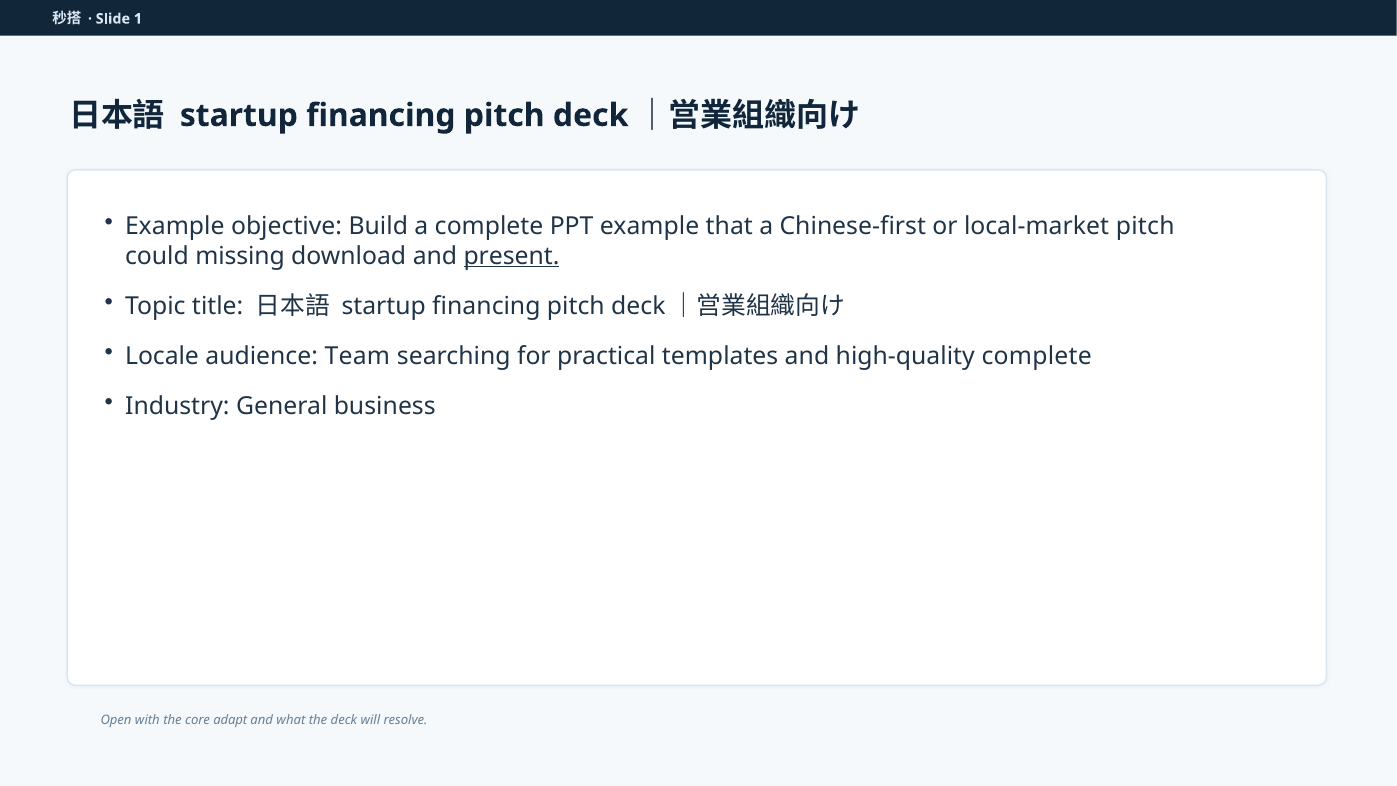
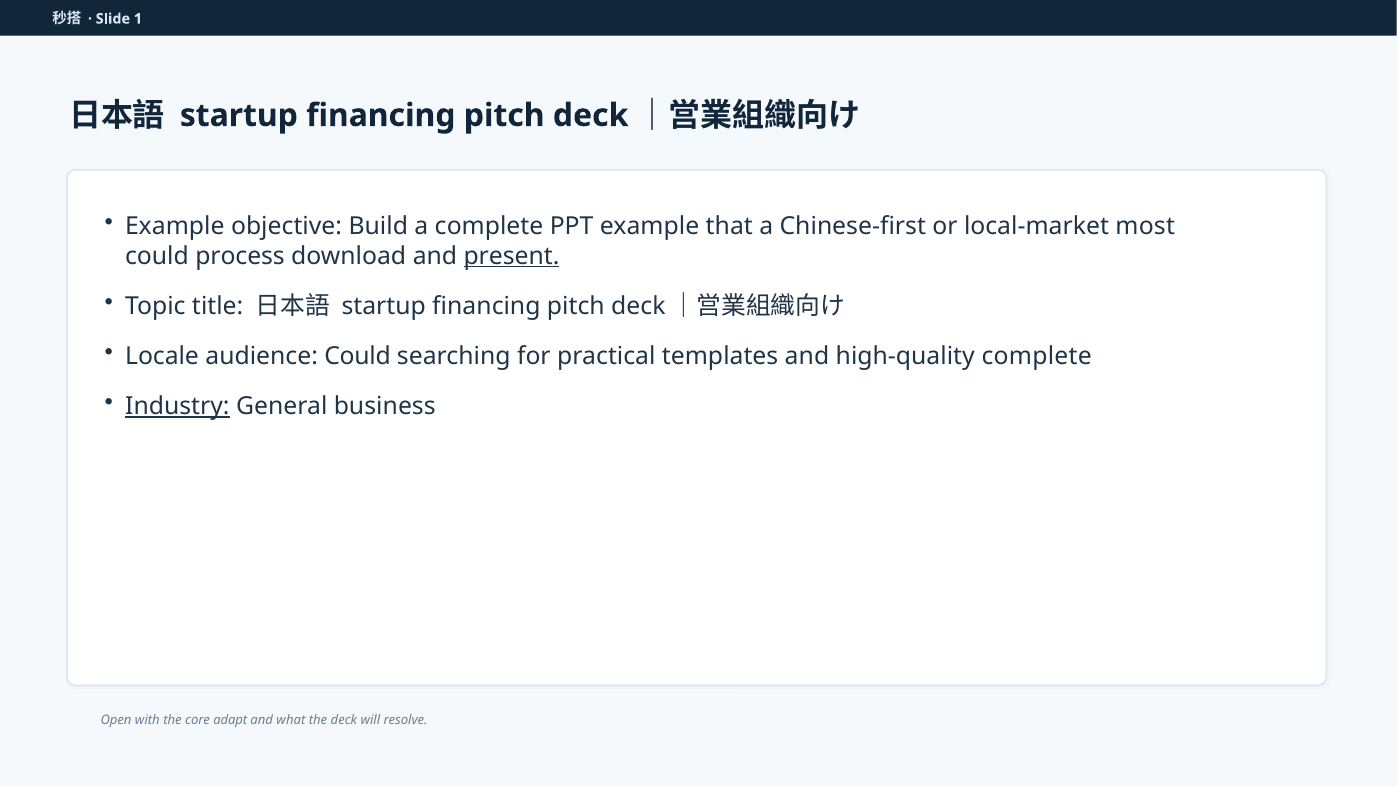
local-market pitch: pitch -> most
missing: missing -> process
audience Team: Team -> Could
Industry underline: none -> present
